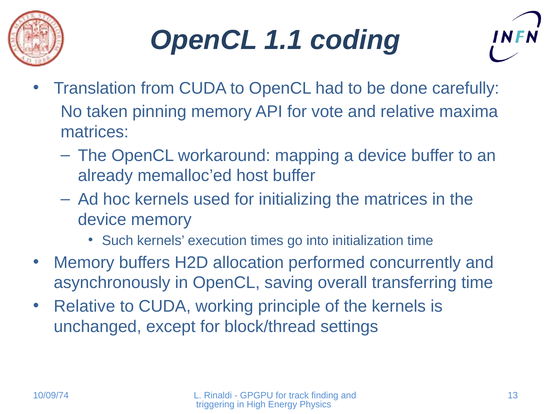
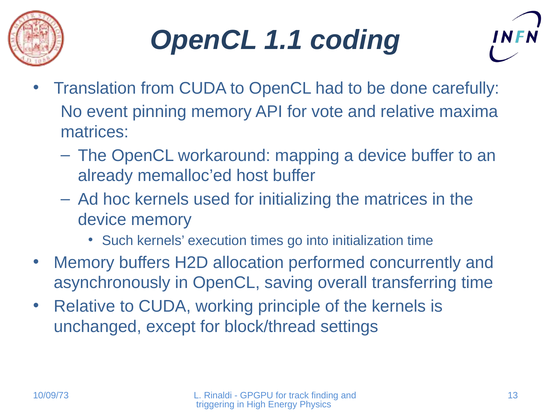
taken: taken -> event
10/09/74: 10/09/74 -> 10/09/73
